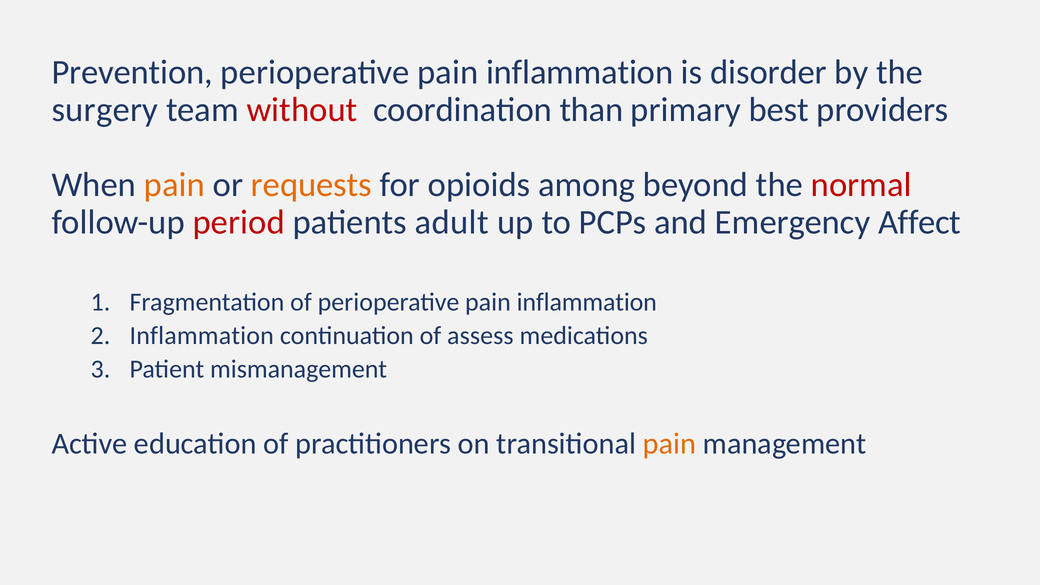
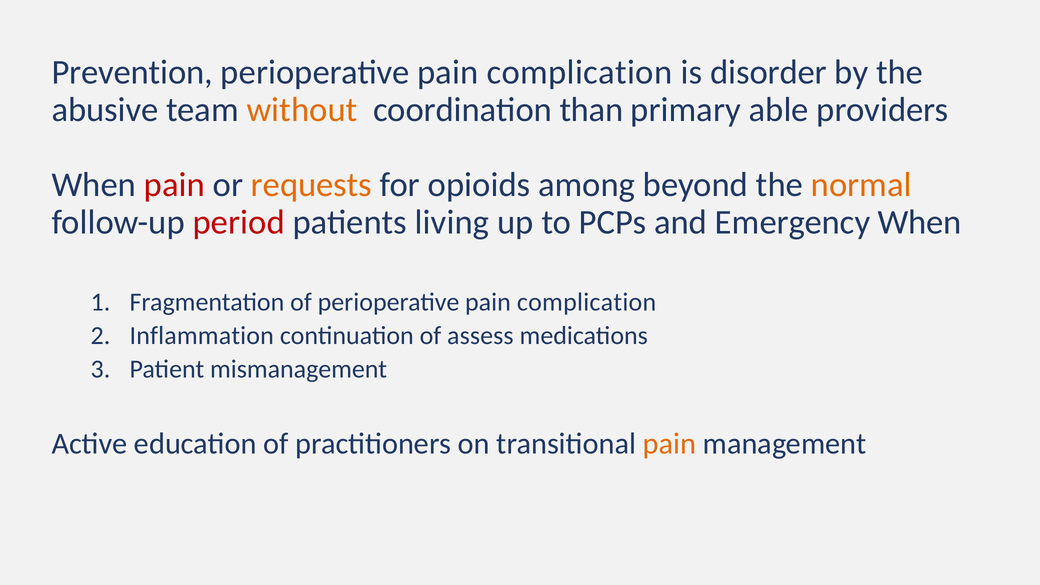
inflammation at (580, 72): inflammation -> complication
surgery: surgery -> abusive
without colour: red -> orange
best: best -> able
pain at (174, 185) colour: orange -> red
normal colour: red -> orange
adult: adult -> living
Emergency Affect: Affect -> When
of perioperative pain inflammation: inflammation -> complication
